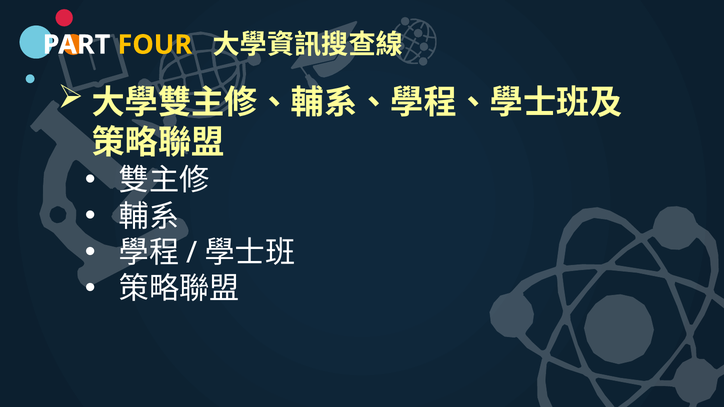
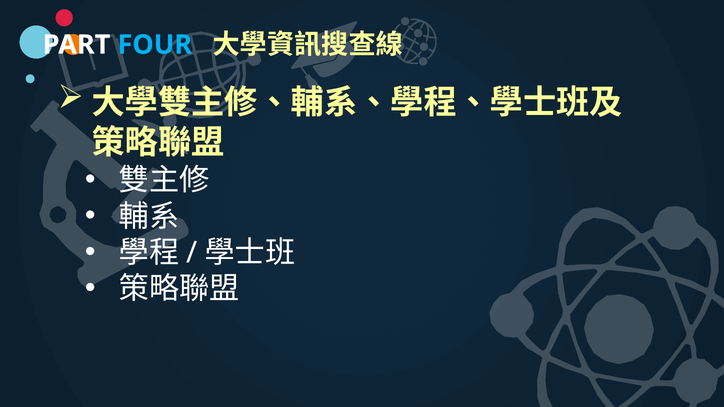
FOUR colour: yellow -> light blue
